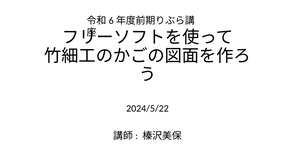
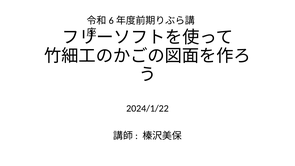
2024/5/22: 2024/5/22 -> 2024/1/22
